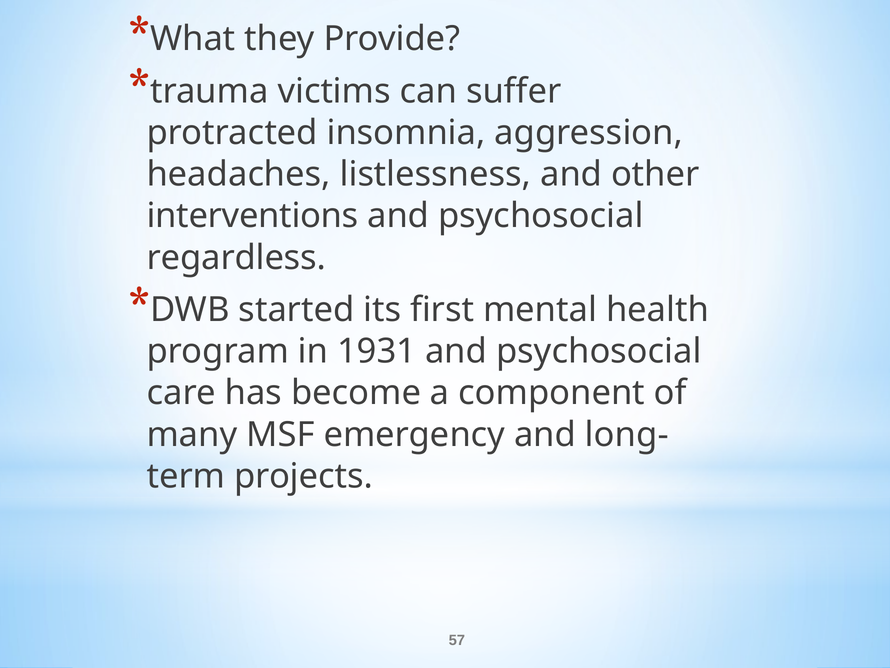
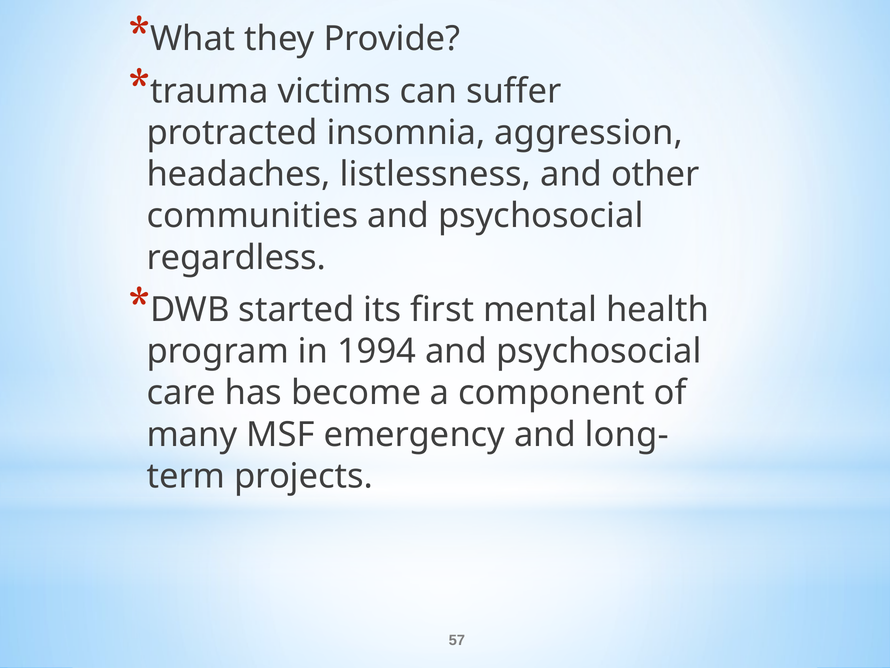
interventions: interventions -> communities
1931: 1931 -> 1994
